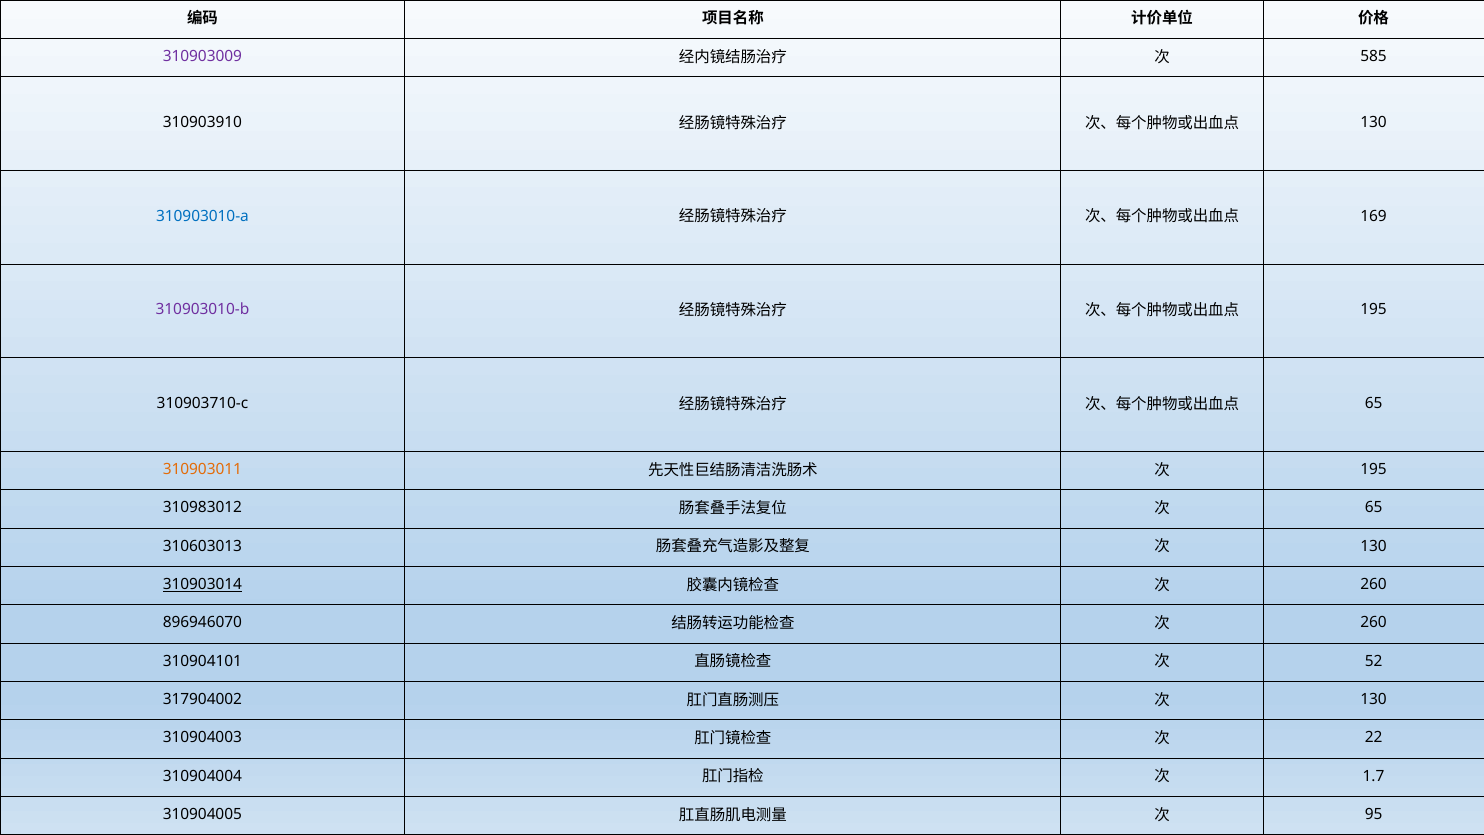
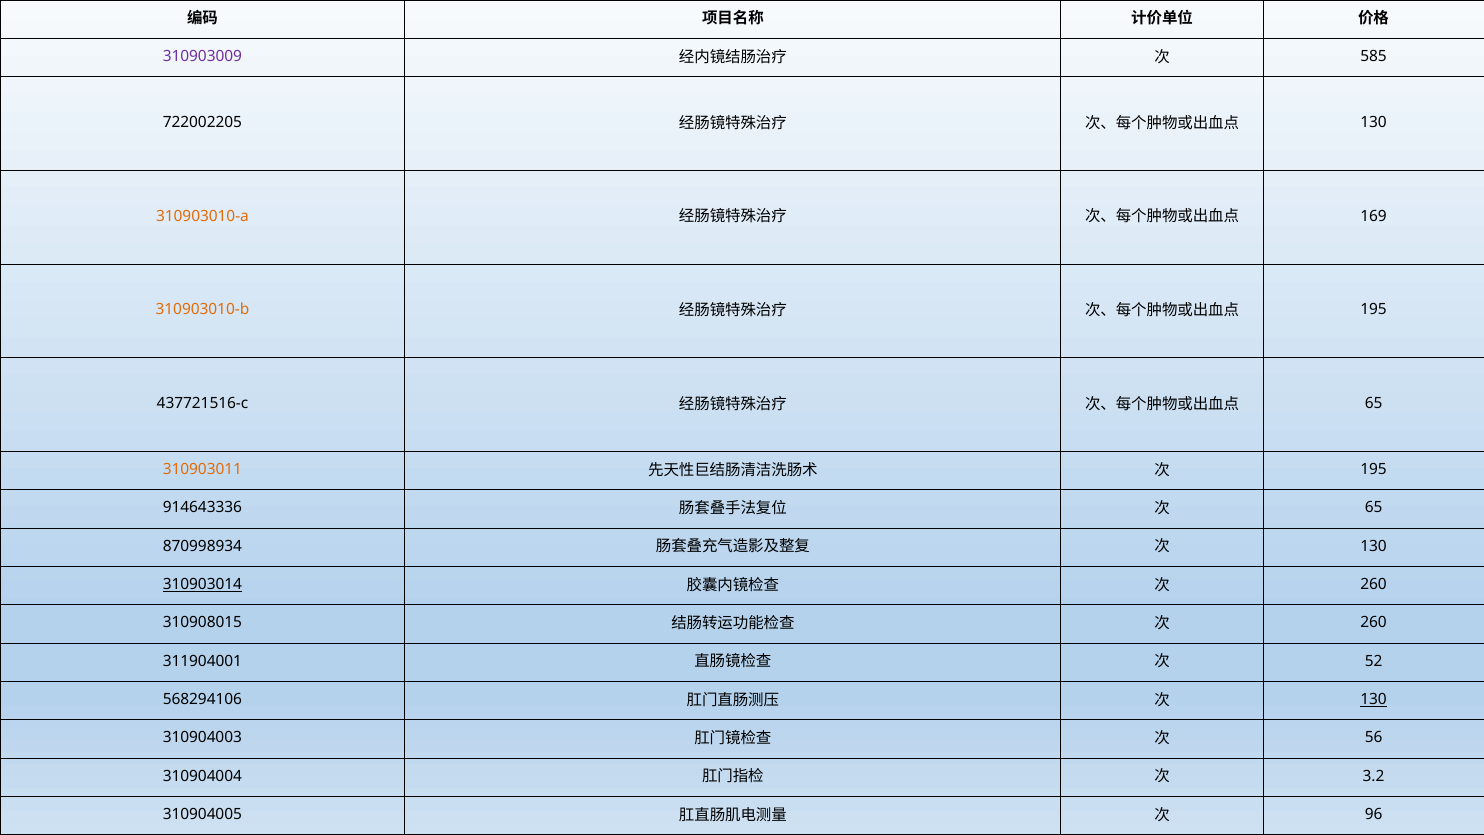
310903910: 310903910 -> 722002205
310903010-a colour: blue -> orange
310903010-b colour: purple -> orange
310903710-c: 310903710-c -> 437721516-c
310983012: 310983012 -> 914643336
310603013: 310603013 -> 870998934
896946070: 896946070 -> 310908015
310904101: 310904101 -> 311904001
317904002: 317904002 -> 568294106
130 at (1374, 699) underline: none -> present
22: 22 -> 56
1.7: 1.7 -> 3.2
95: 95 -> 96
